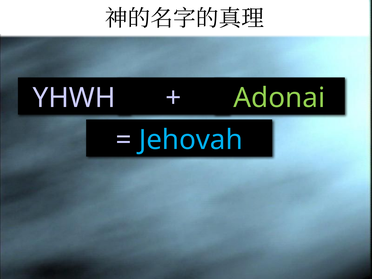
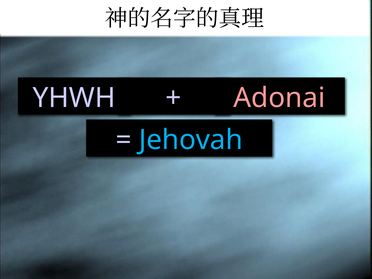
Adonai colour: light green -> pink
